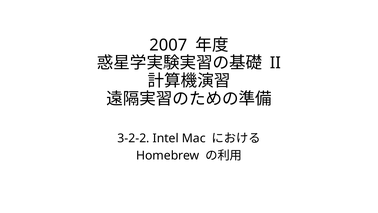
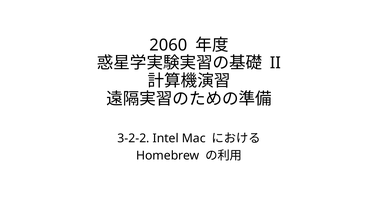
2007: 2007 -> 2060
